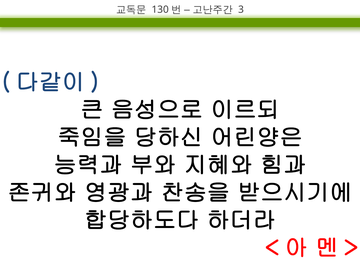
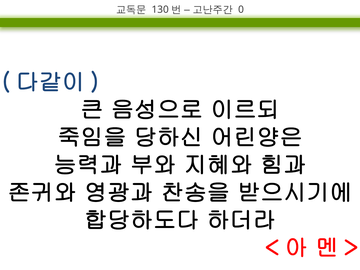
3: 3 -> 0
